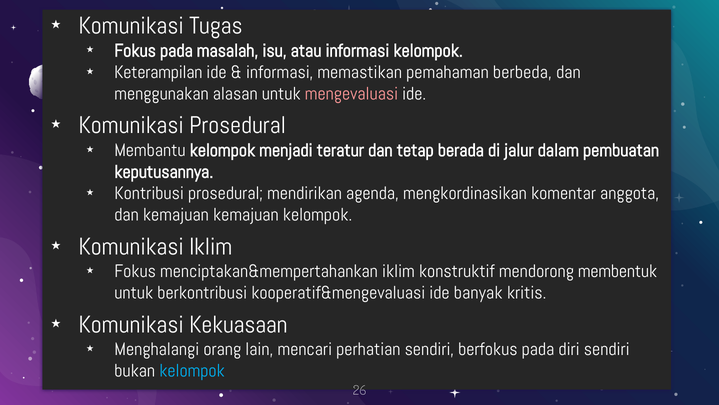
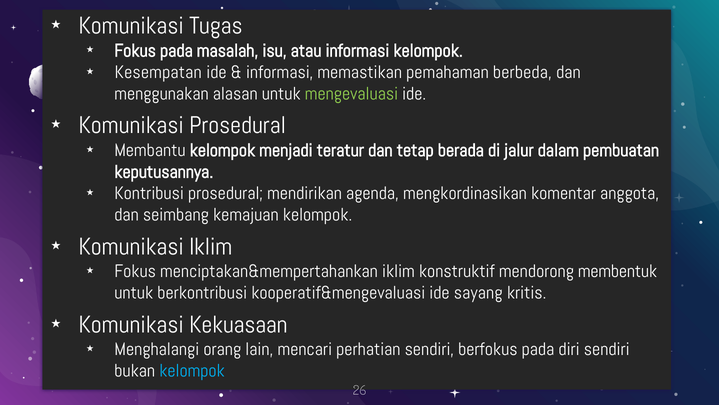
Keterampilan: Keterampilan -> Kesempatan
mengevaluasi colour: pink -> light green
dan kemajuan: kemajuan -> seimbang
banyak: banyak -> sayang
